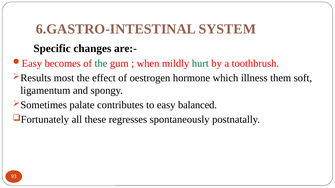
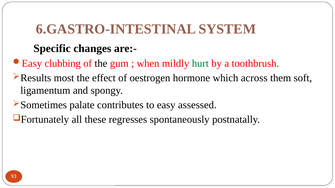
becomes: becomes -> clubbing
the at (101, 63) colour: green -> black
illness: illness -> across
balanced: balanced -> assessed
